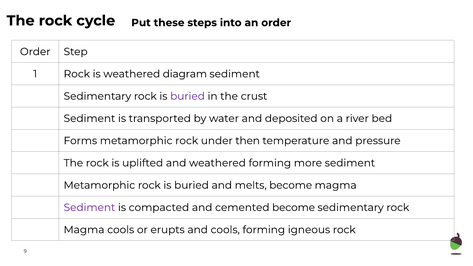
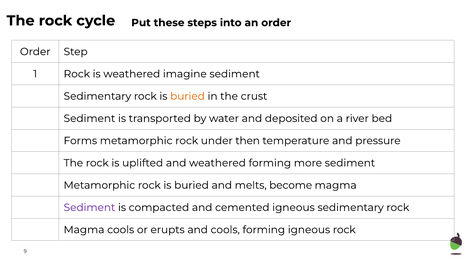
diagram: diagram -> imagine
buried at (187, 96) colour: purple -> orange
cemented become: become -> igneous
